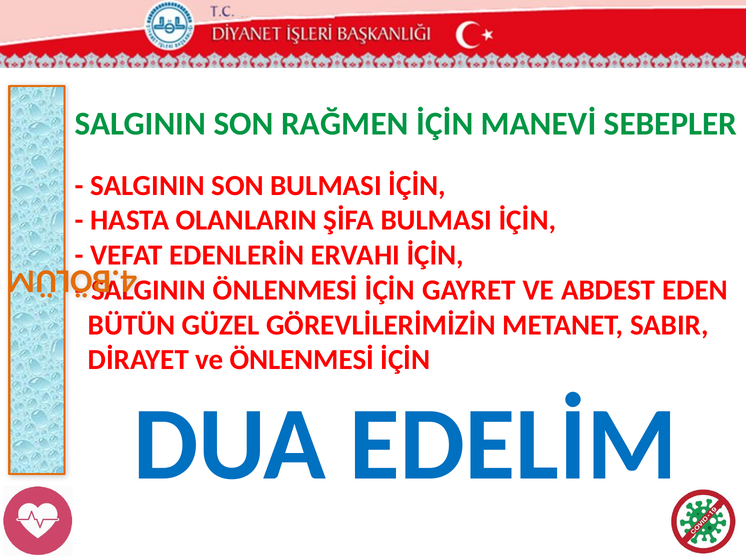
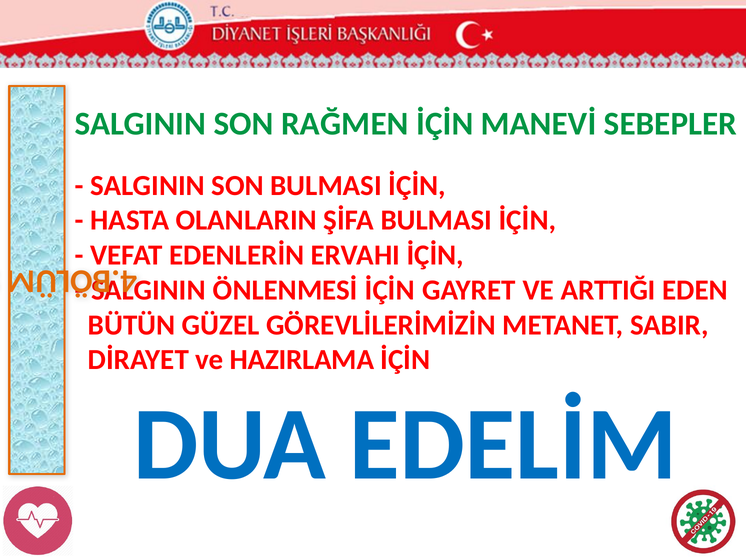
ABDEST: ABDEST -> ARTTIĞI
ve ÖNLENMESİ: ÖNLENMESİ -> HAZIRLAMA
